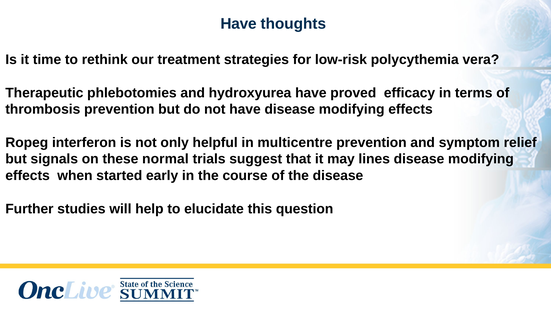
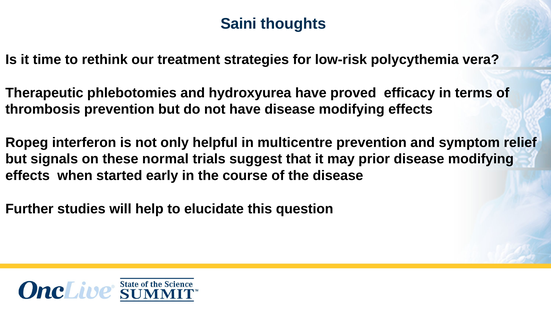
Have at (239, 24): Have -> Saini
lines: lines -> prior
